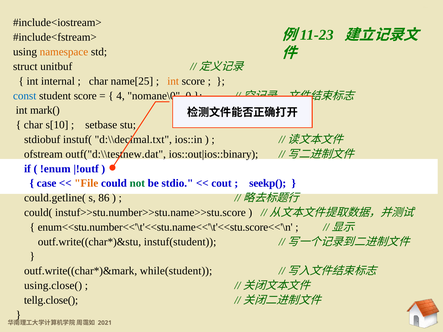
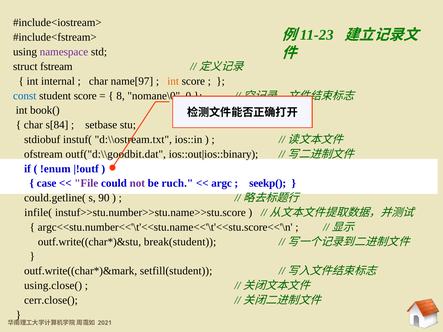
namespace colour: orange -> purple
unitbuf: unitbuf -> fstream
name[25: name[25 -> name[97
4 at (121, 96): 4 -> 8
mark(: mark( -> book(
s[10: s[10 -> s[84
d:\\decimal.txt: d:\\decimal.txt -> d:\\ostream.txt
outf("d:\\testnew.dat: outf("d:\\testnew.dat -> outf("d:\\goodbit.dat
File colour: orange -> purple
not colour: green -> purple
stdio: stdio -> ruch
cout: cout -> argc
86: 86 -> 90
could(: could( -> infile(
enum<<stu.number<<'\t'<<stu.name<<'\t'<<stu.score<<'\n: enum<<stu.number<<'\t'<<stu.name<<'\t'<<stu.score<<'\n -> argc<<stu.number<<'\t'<<stu.name<<'\t'<<stu.score<<'\n
instuf(student: instuf(student -> break(student
while(student: while(student -> setfill(student
tellg.close(: tellg.close( -> cerr.close(
